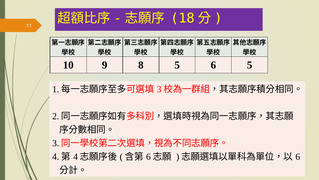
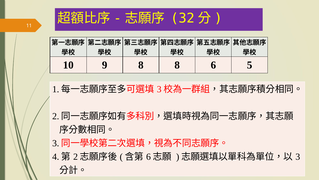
18: 18 -> 32
8 5: 5 -> 8
4 at (76, 156): 4 -> 2
6 at (298, 156): 6 -> 3
